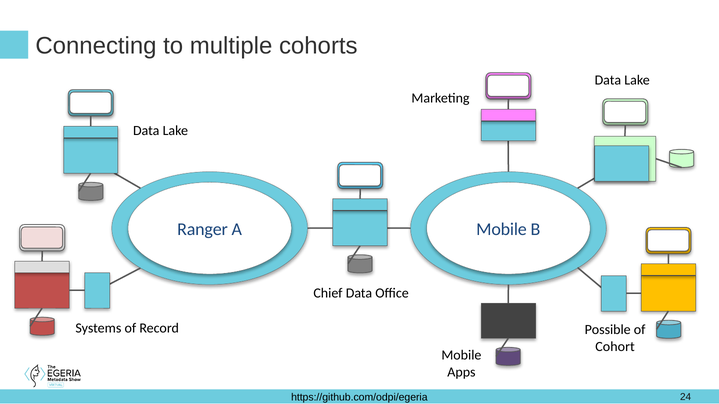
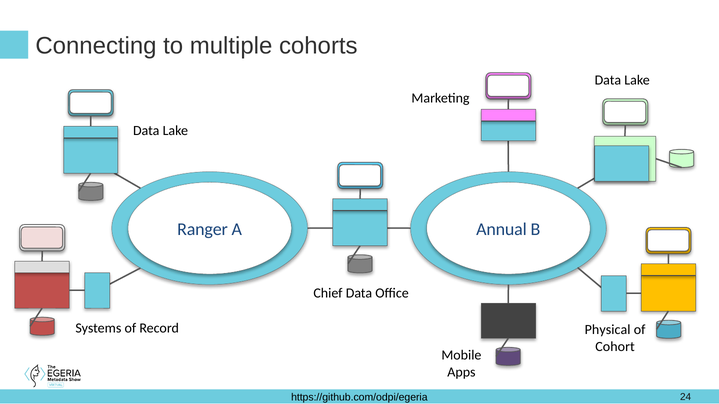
Mobile at (502, 230): Mobile -> Annual
Possible: Possible -> Physical
